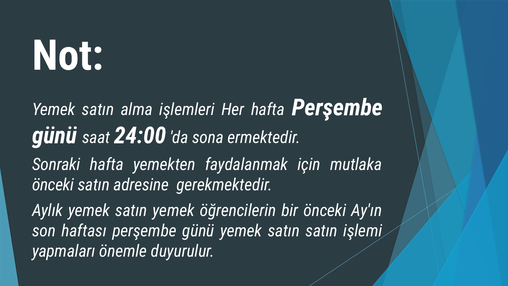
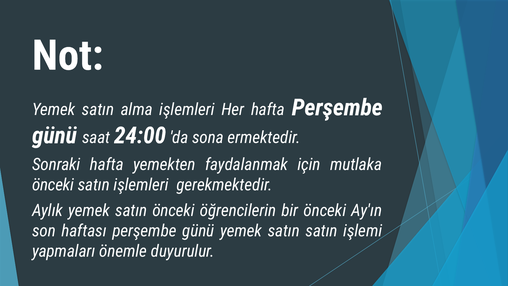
satın adresine: adresine -> işlemleri
satın yemek: yemek -> önceki
